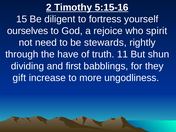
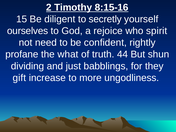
5:15-16: 5:15-16 -> 8:15-16
fortress: fortress -> secretly
stewards: stewards -> confident
through: through -> profane
have: have -> what
11: 11 -> 44
first: first -> just
